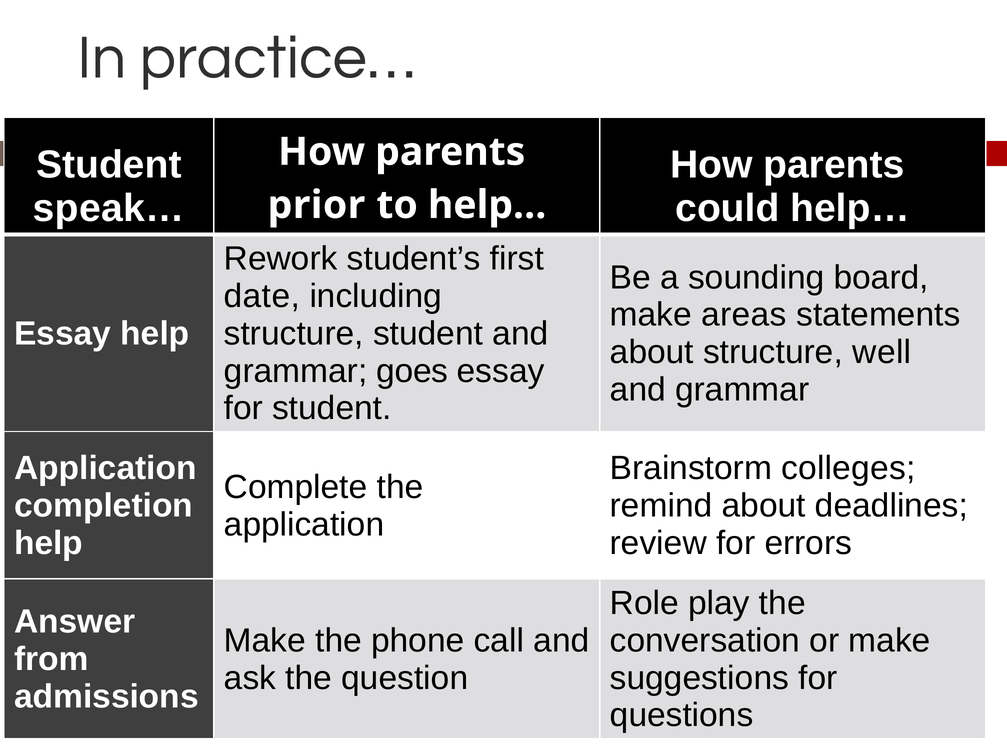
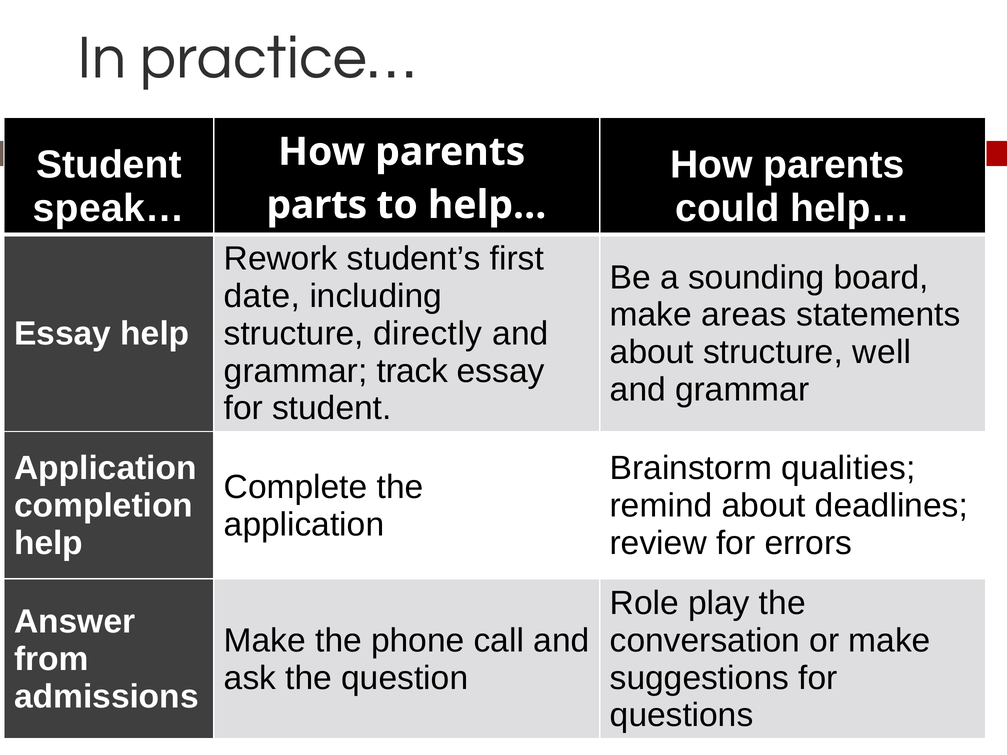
prior: prior -> parts
structure student: student -> directly
goes: goes -> track
colleges: colleges -> qualities
